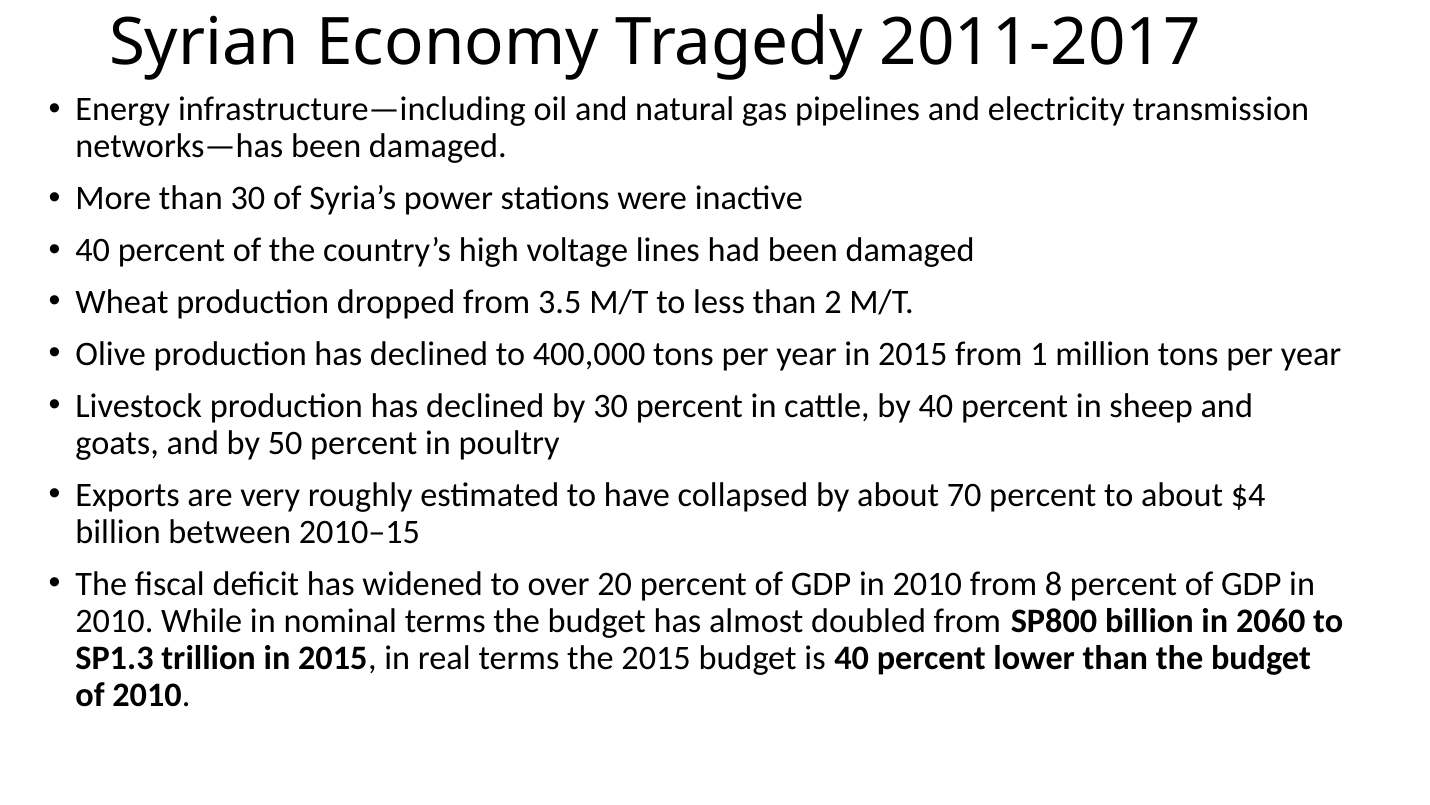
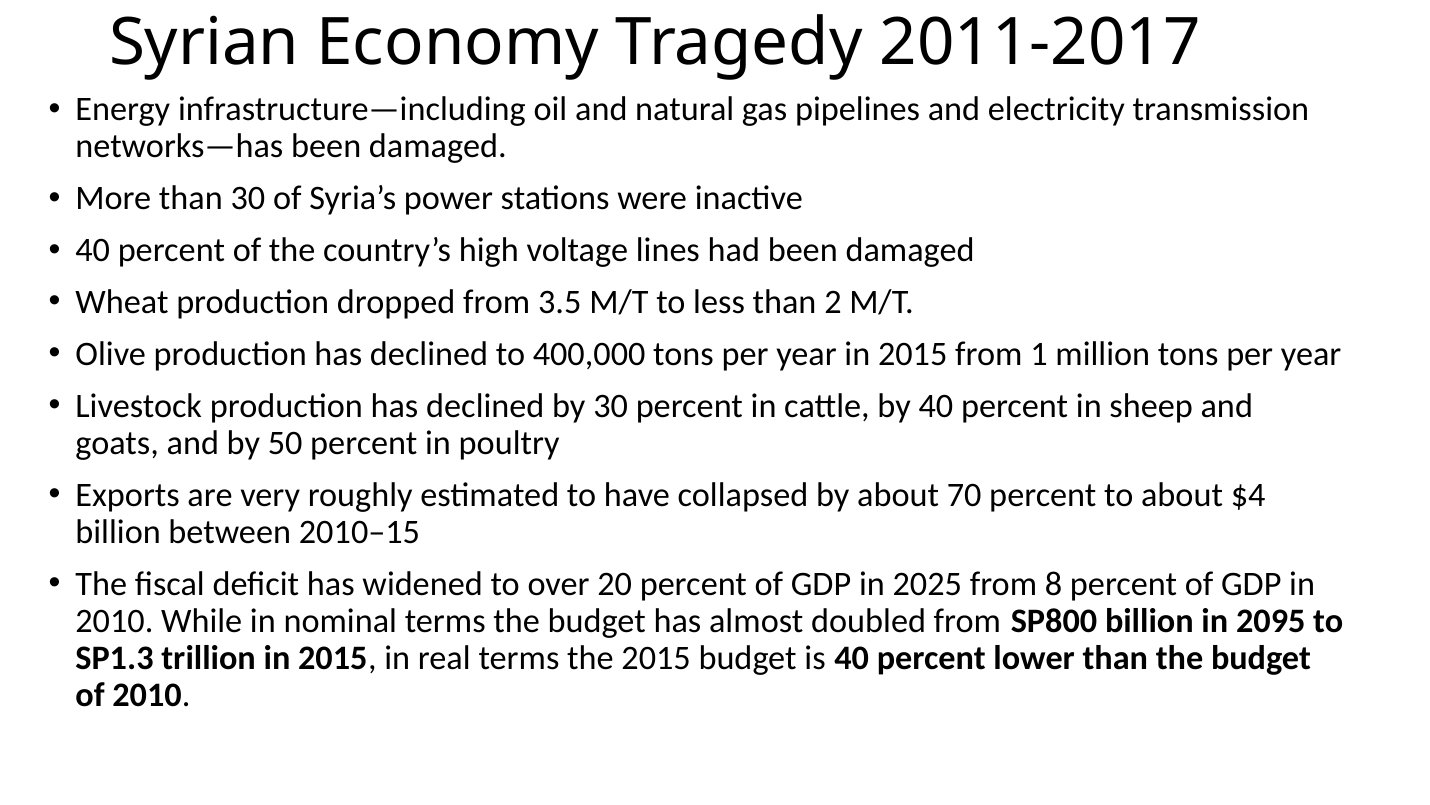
2010 at (927, 583): 2010 -> 2025
2060: 2060 -> 2095
